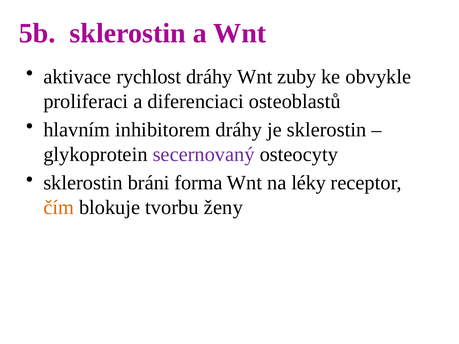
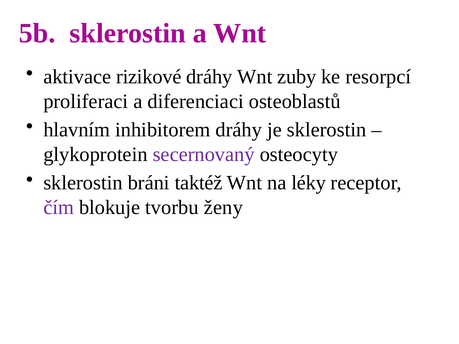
rychlost: rychlost -> rizikové
obvykle: obvykle -> resorpcí
forma: forma -> taktéž
čím colour: orange -> purple
